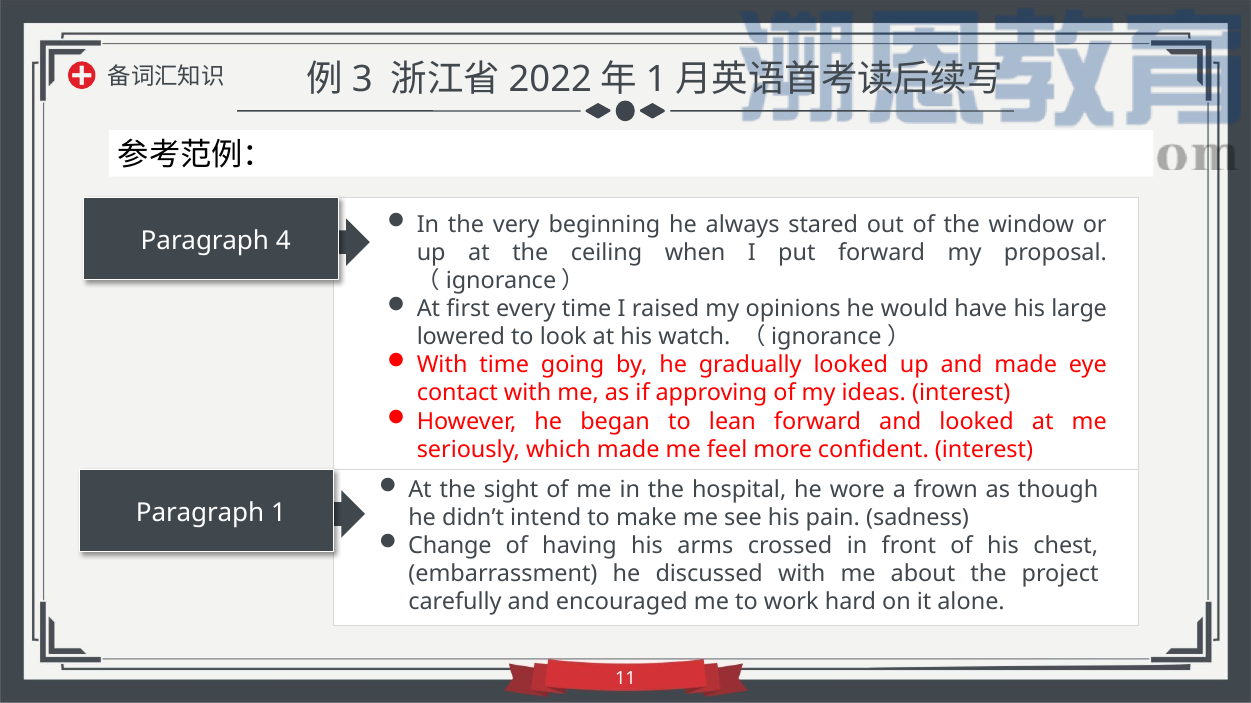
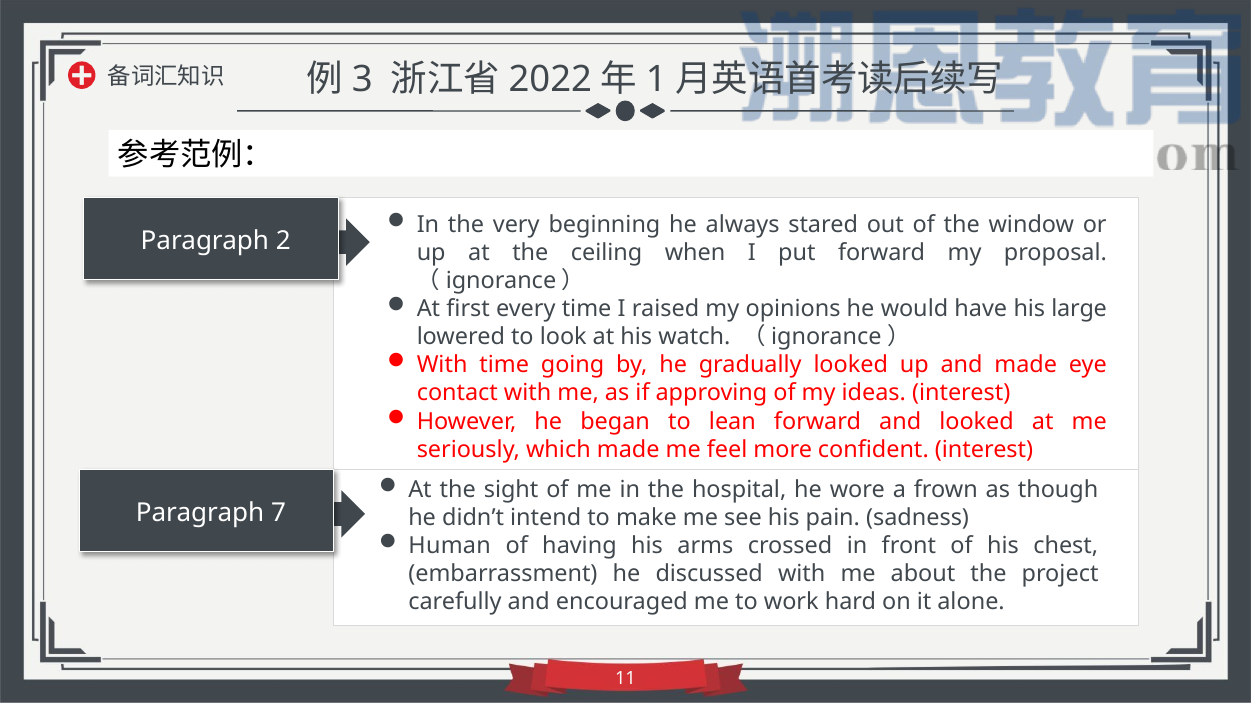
4: 4 -> 2
Paragraph 1: 1 -> 7
Change: Change -> Human
